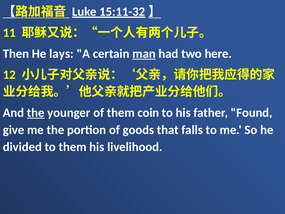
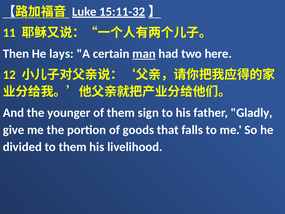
the at (36, 113) underline: present -> none
coin: coin -> sign
Found: Found -> Gladly
